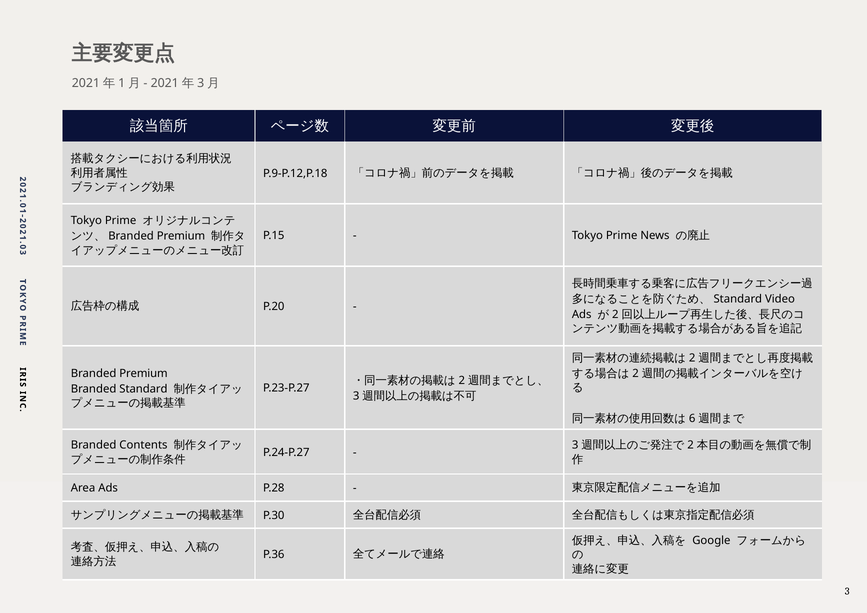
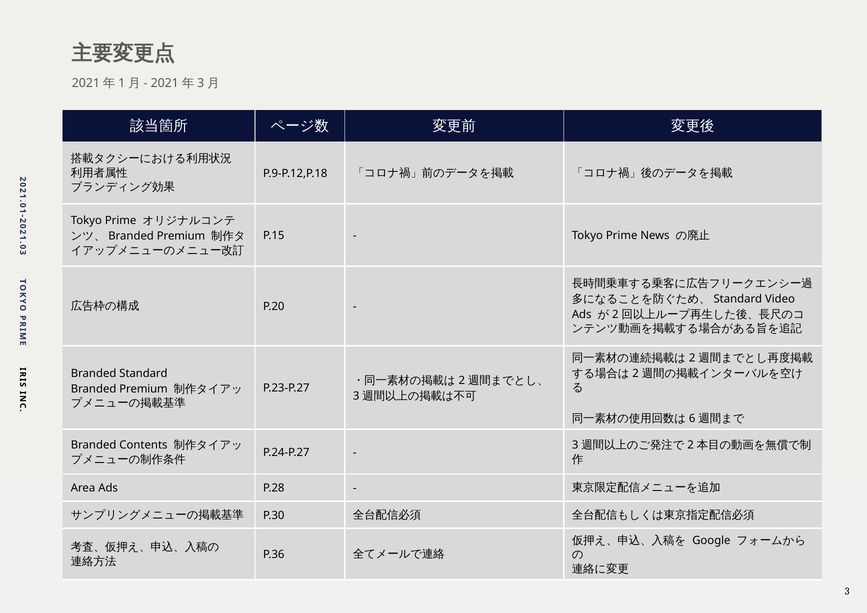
Premium at (143, 373): Premium -> Standard
Standard at (143, 389): Standard -> Premium
